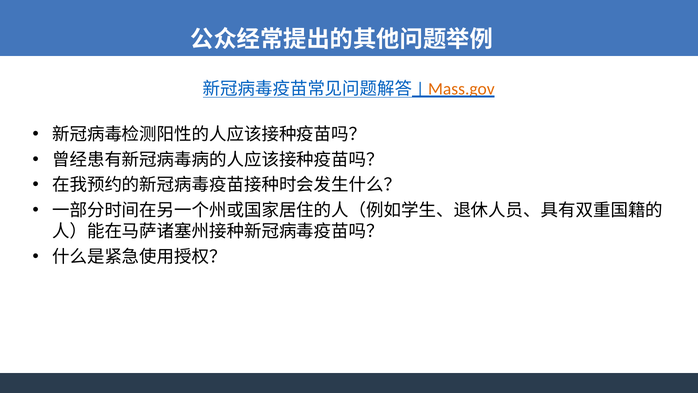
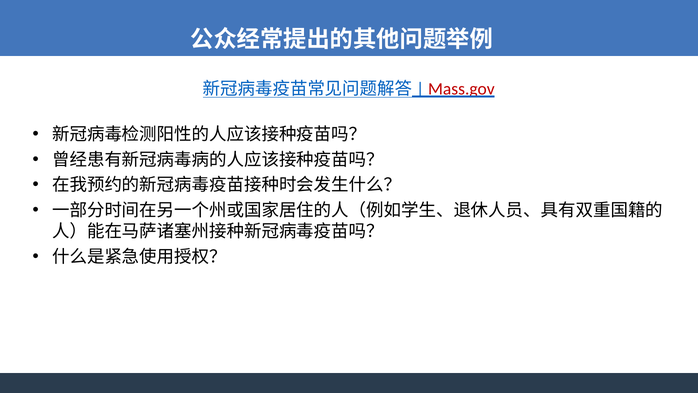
Mass.gov colour: orange -> red
